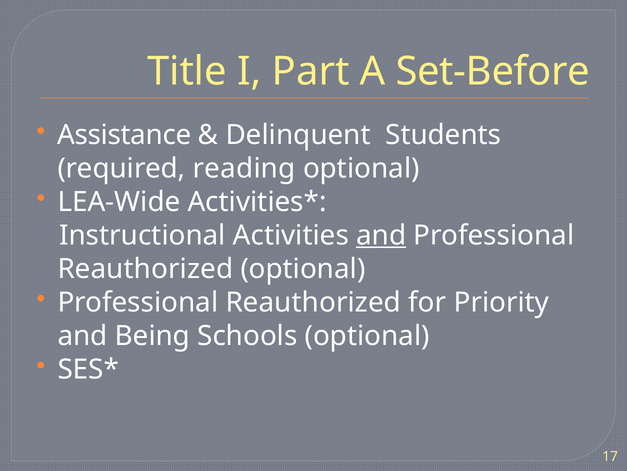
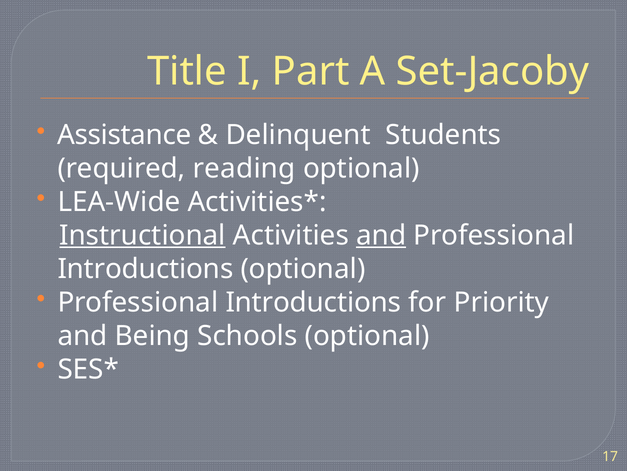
Set-Before: Set-Before -> Set-Jacoby
Instructional underline: none -> present
Reauthorized at (145, 268): Reauthorized -> Introductions
Reauthorized at (313, 302): Reauthorized -> Introductions
